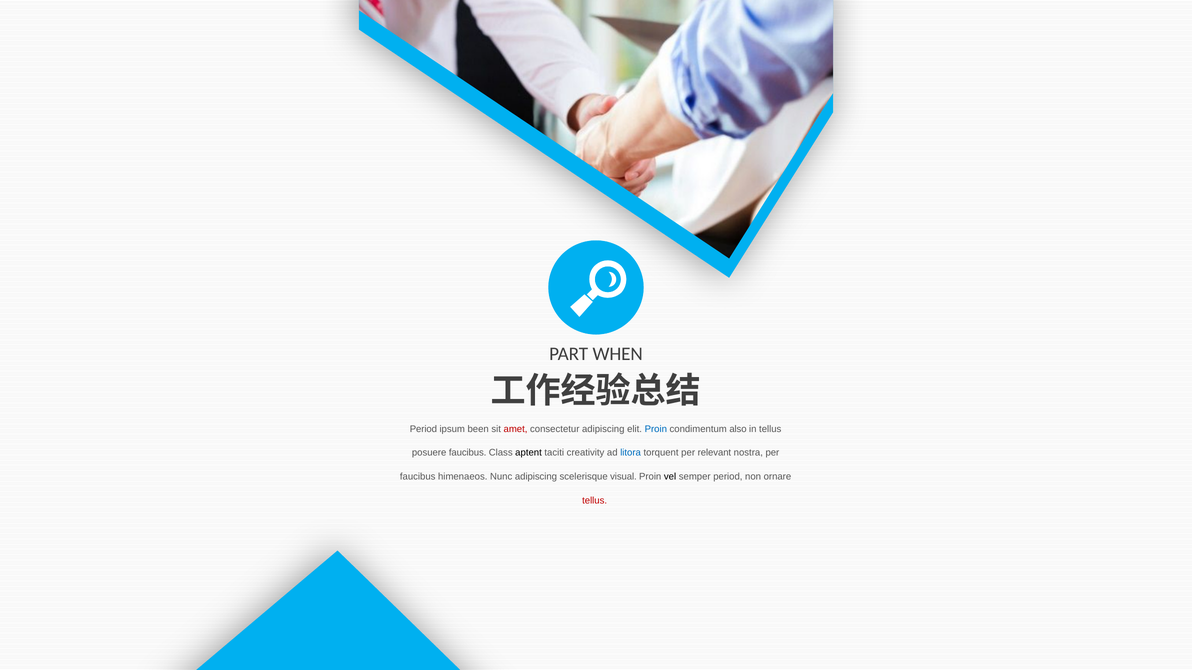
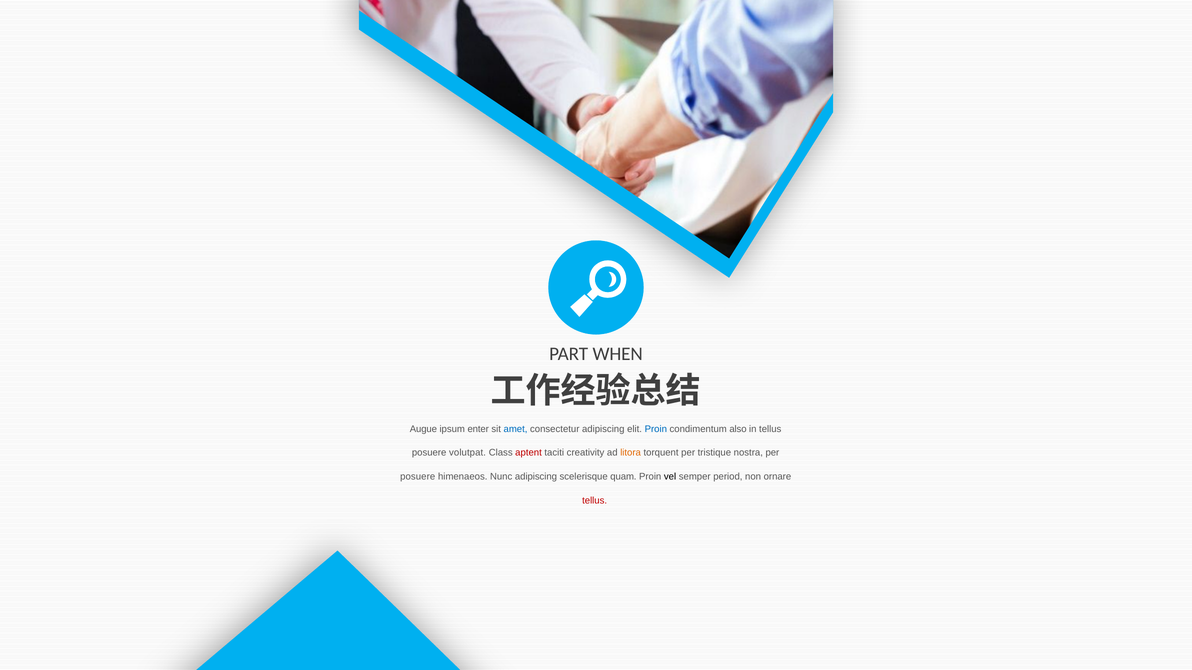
Period at (423, 429): Period -> Augue
been: been -> enter
amet colour: red -> blue
posuere faucibus: faucibus -> volutpat
aptent colour: black -> red
litora colour: blue -> orange
relevant: relevant -> tristique
faucibus at (418, 477): faucibus -> posuere
visual: visual -> quam
